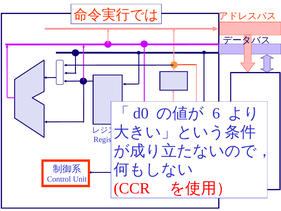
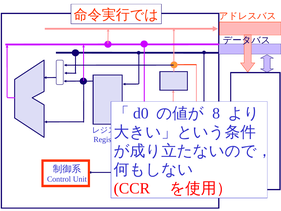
6: 6 -> 8
